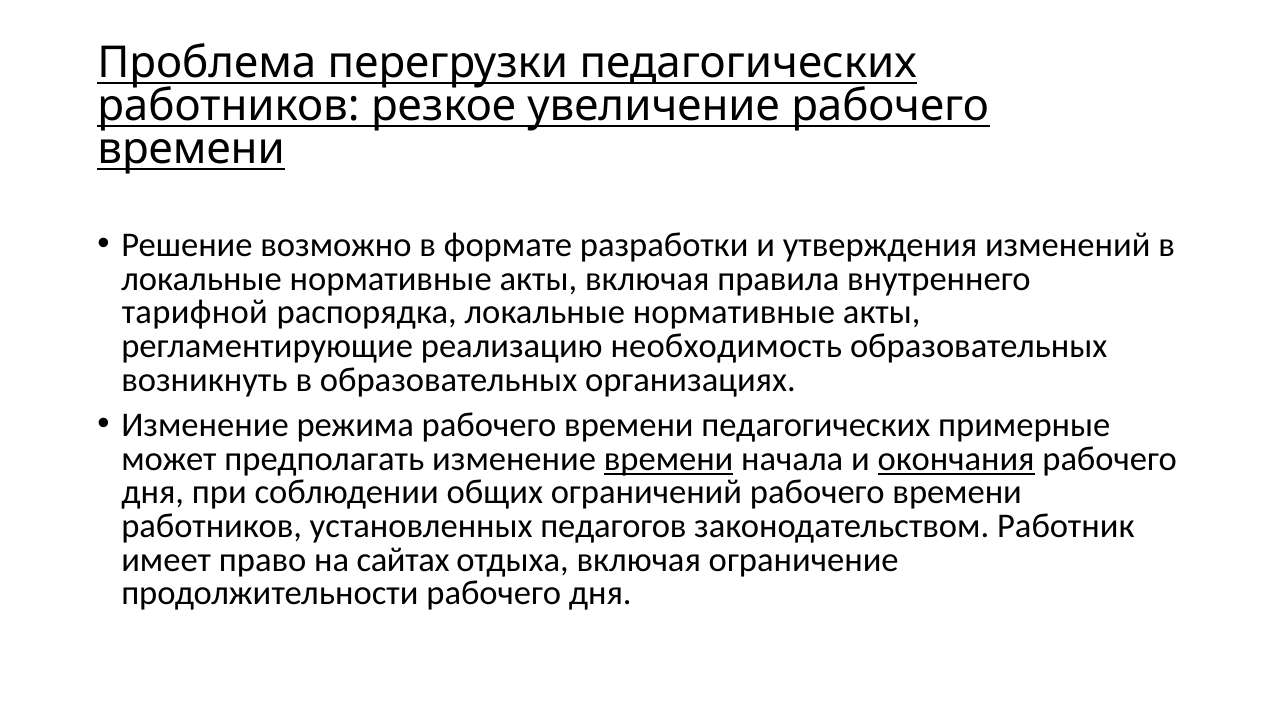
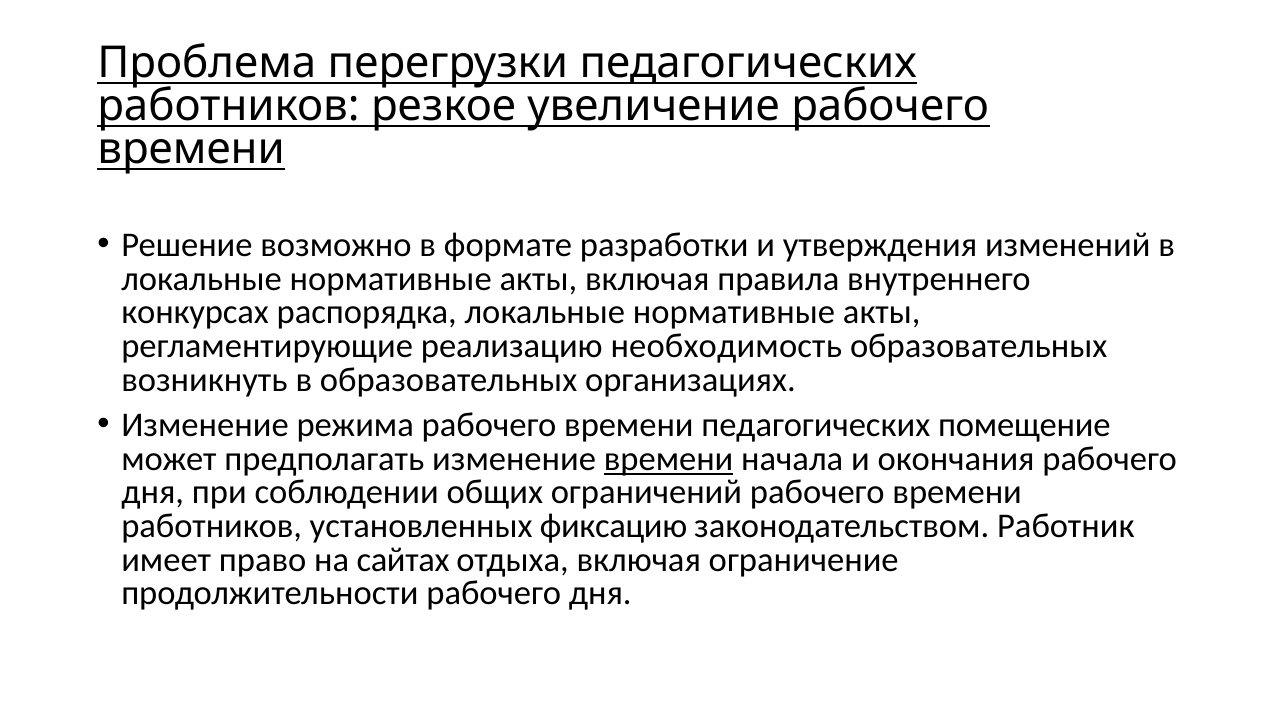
тарифной: тарифной -> конкурсах
примерные: примерные -> помещение
окончания underline: present -> none
педагогов: педагогов -> фиксацию
